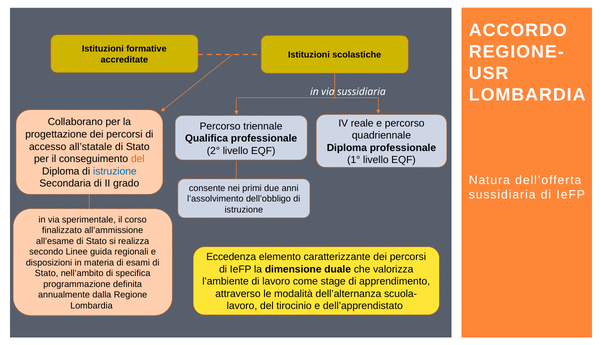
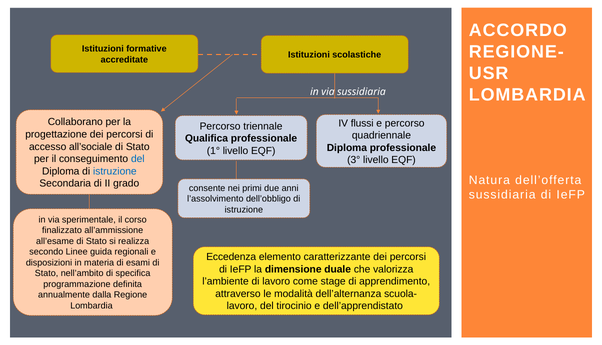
reale: reale -> flussi
all’statale: all’statale -> all’sociale
2°: 2° -> 1°
del at (138, 159) colour: orange -> blue
1°: 1° -> 3°
